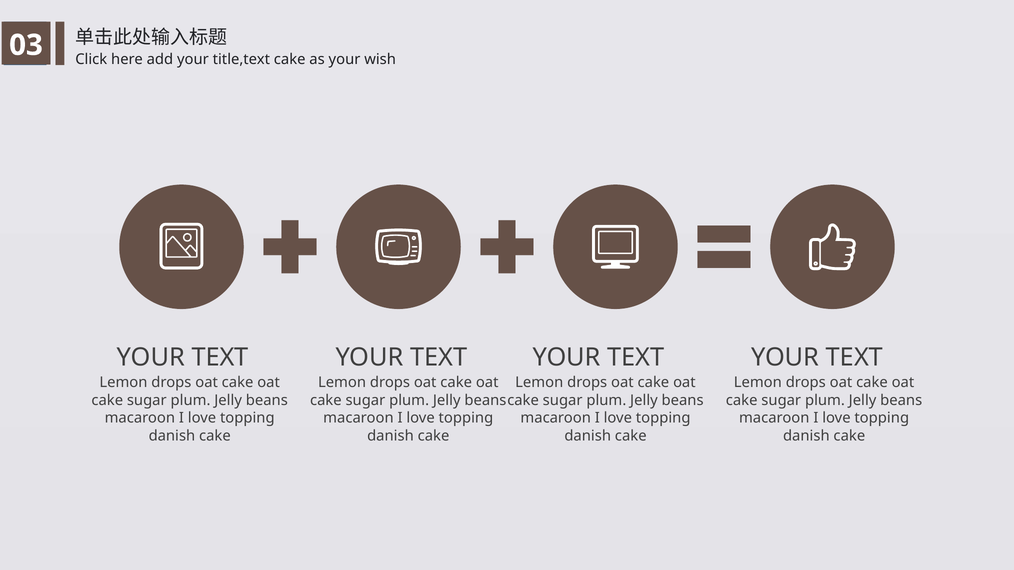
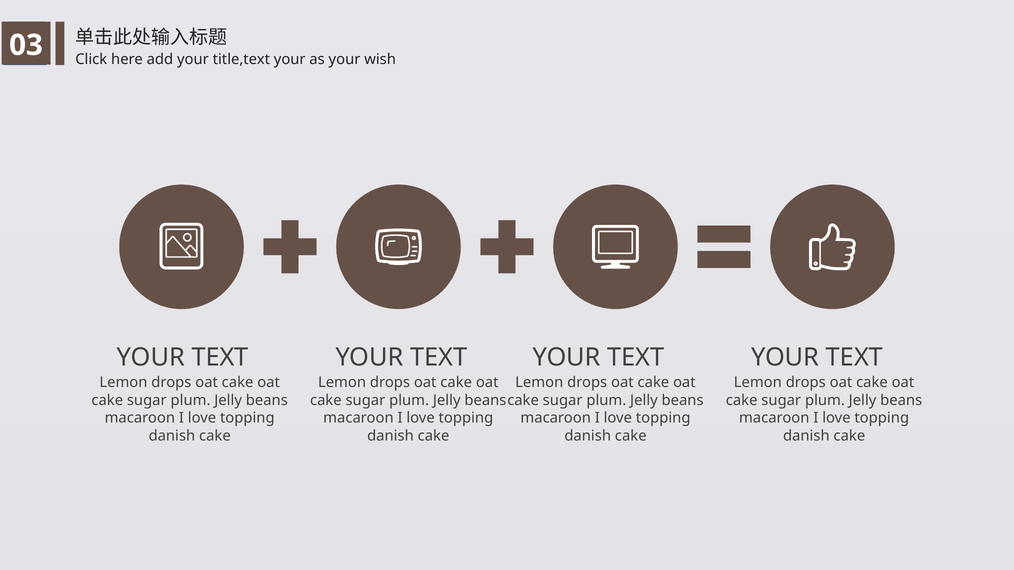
title,text cake: cake -> your
